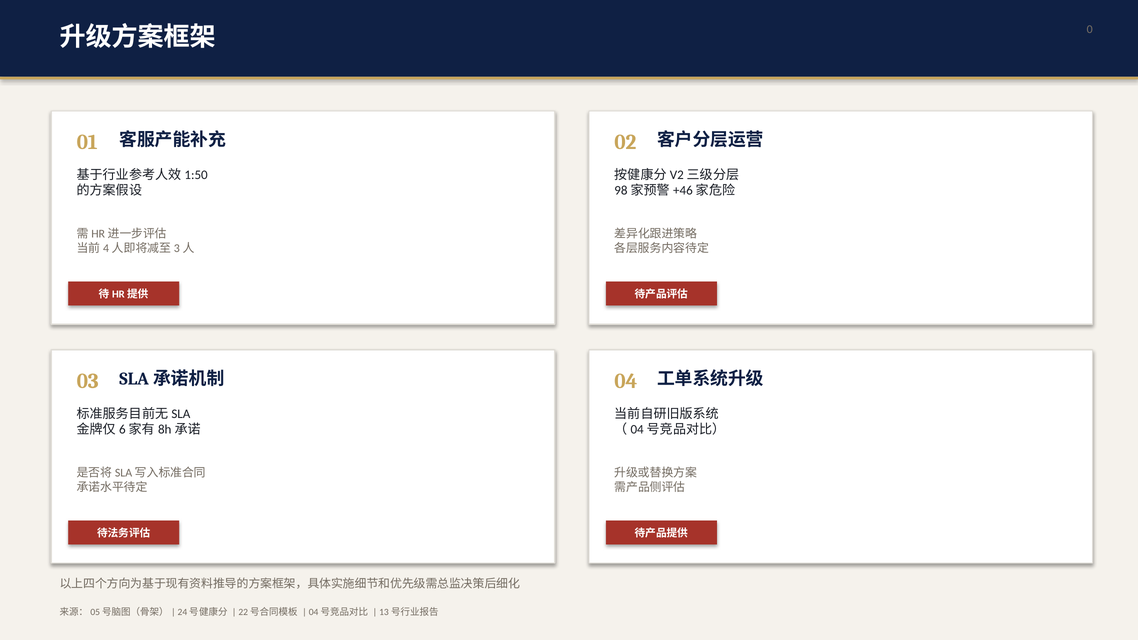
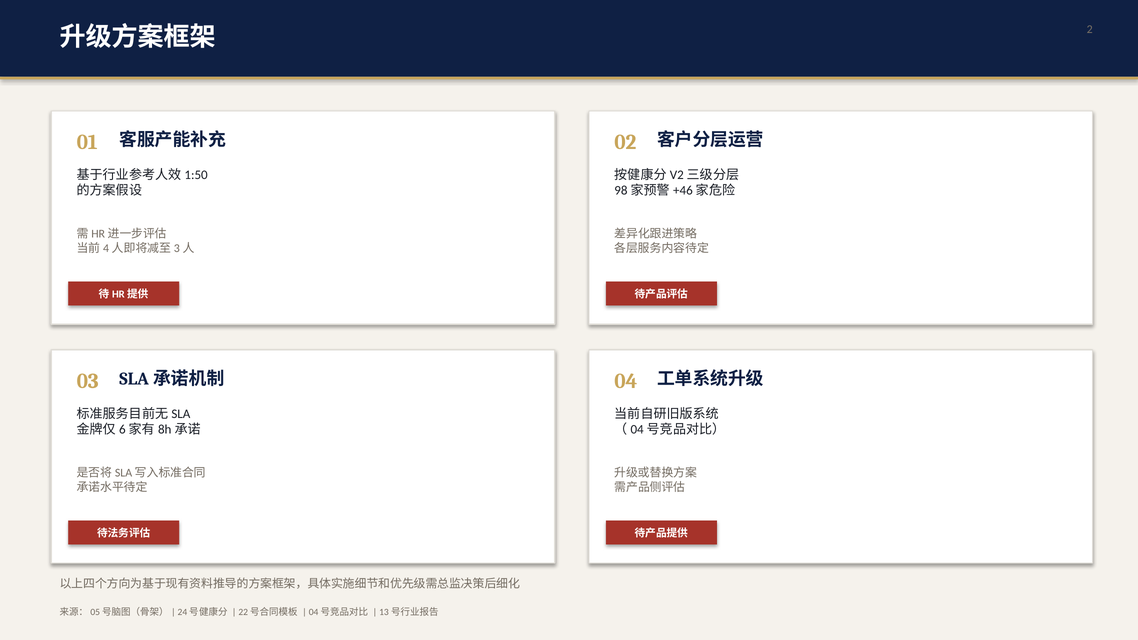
0: 0 -> 2
